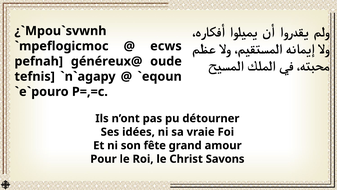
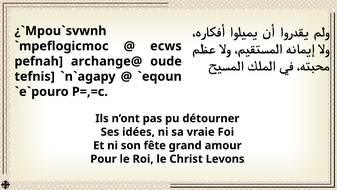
généreux@: généreux@ -> archange@
Savons: Savons -> Levons
